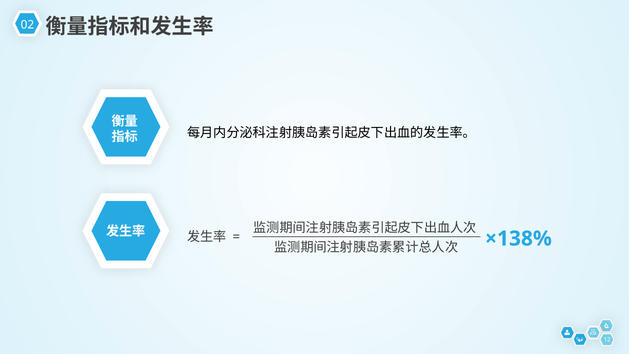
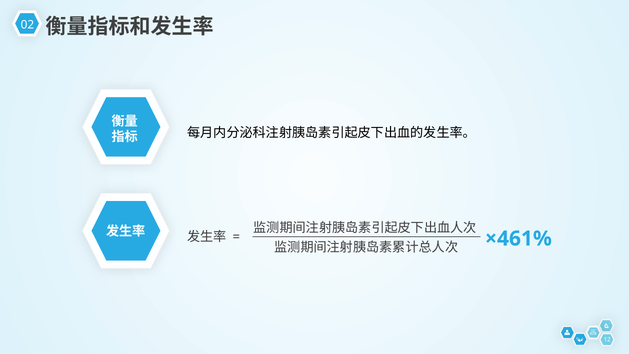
×138%: ×138% -> ×461%
